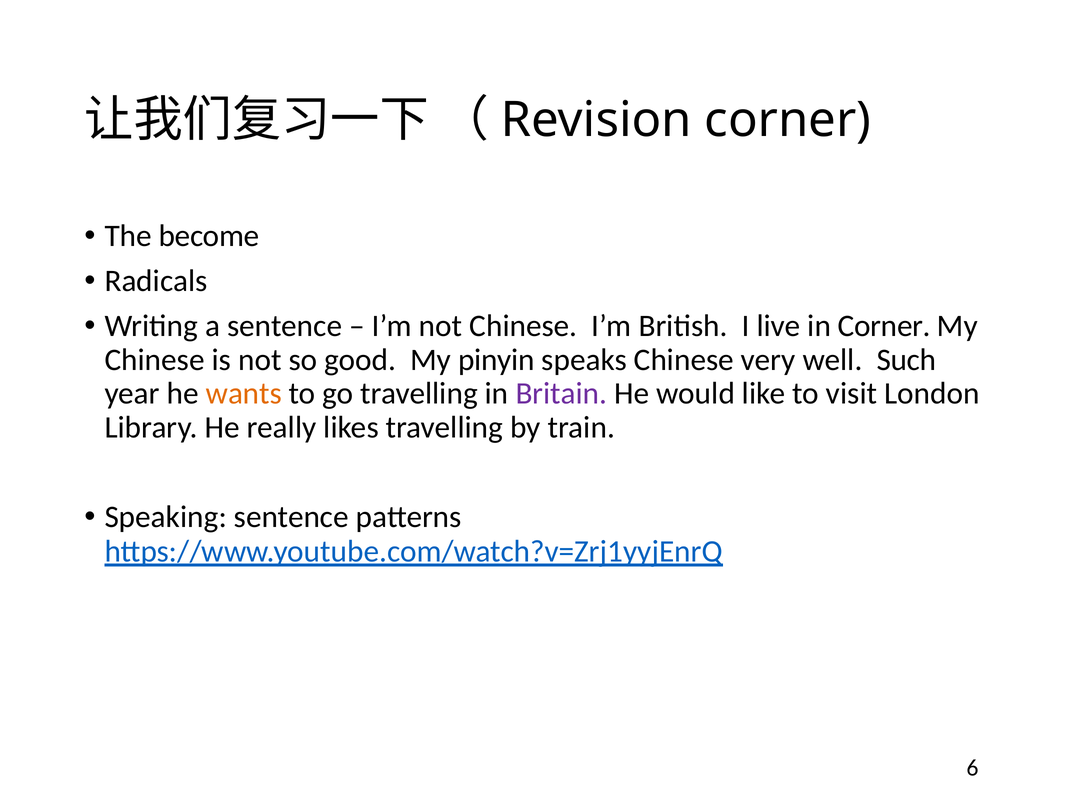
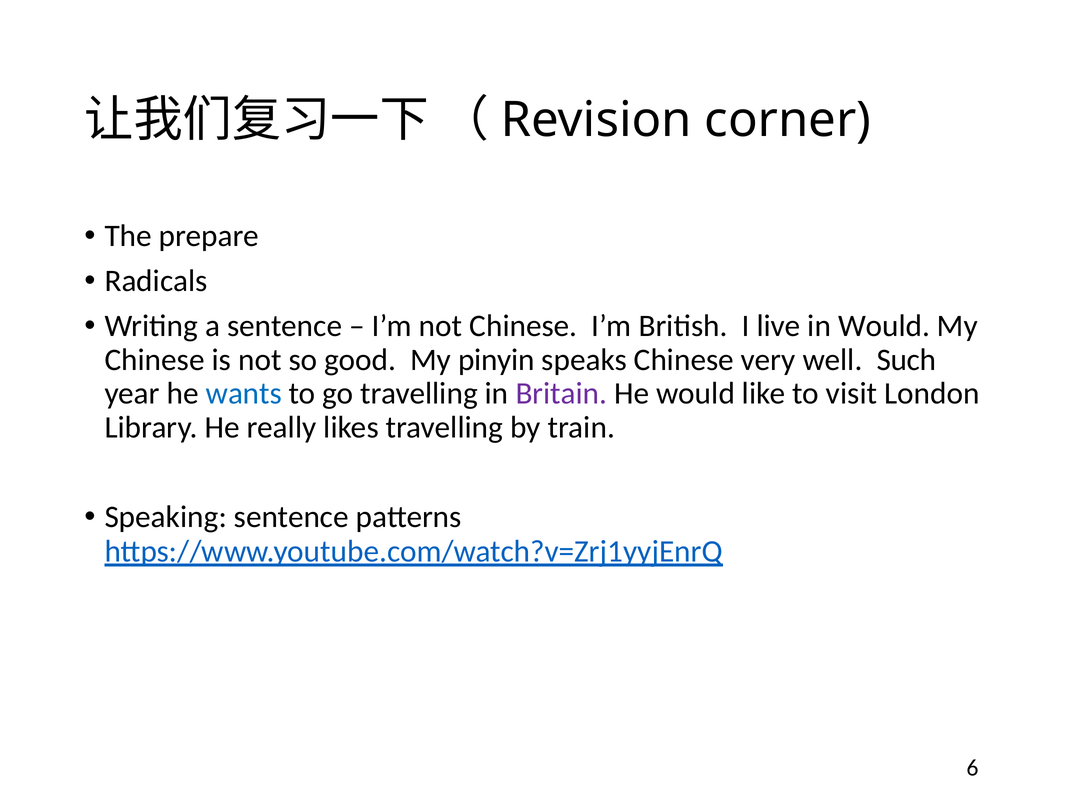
become: become -> prepare
in Corner: Corner -> Would
wants colour: orange -> blue
